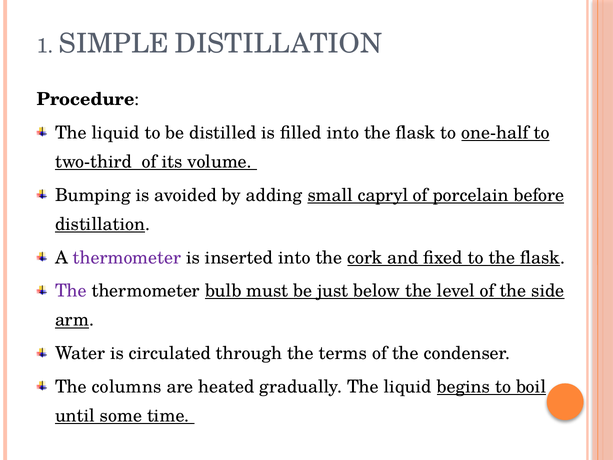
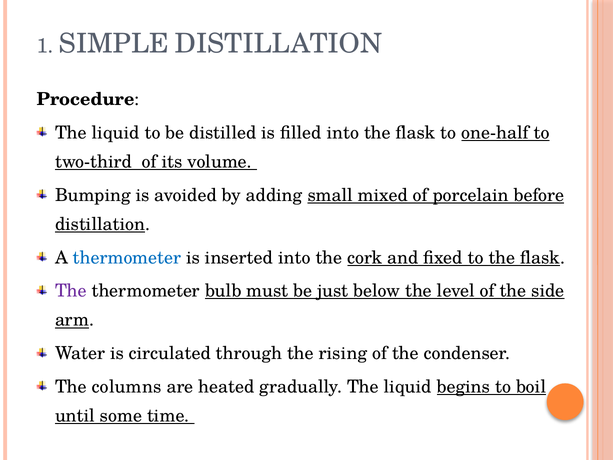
capryl: capryl -> mixed
thermometer at (127, 257) colour: purple -> blue
terms: terms -> rising
